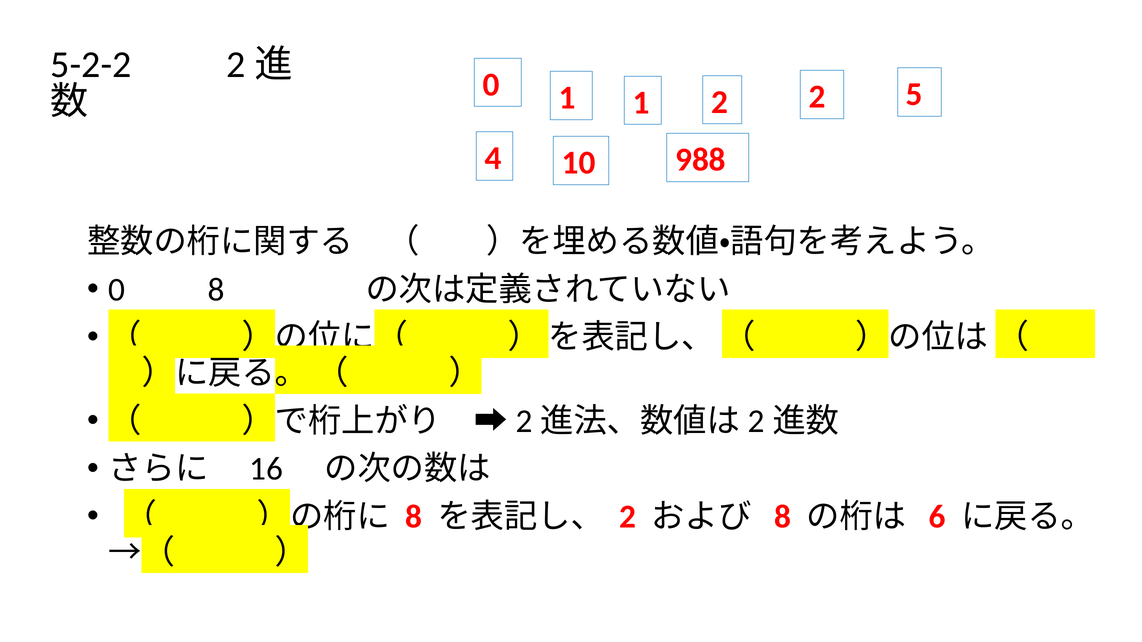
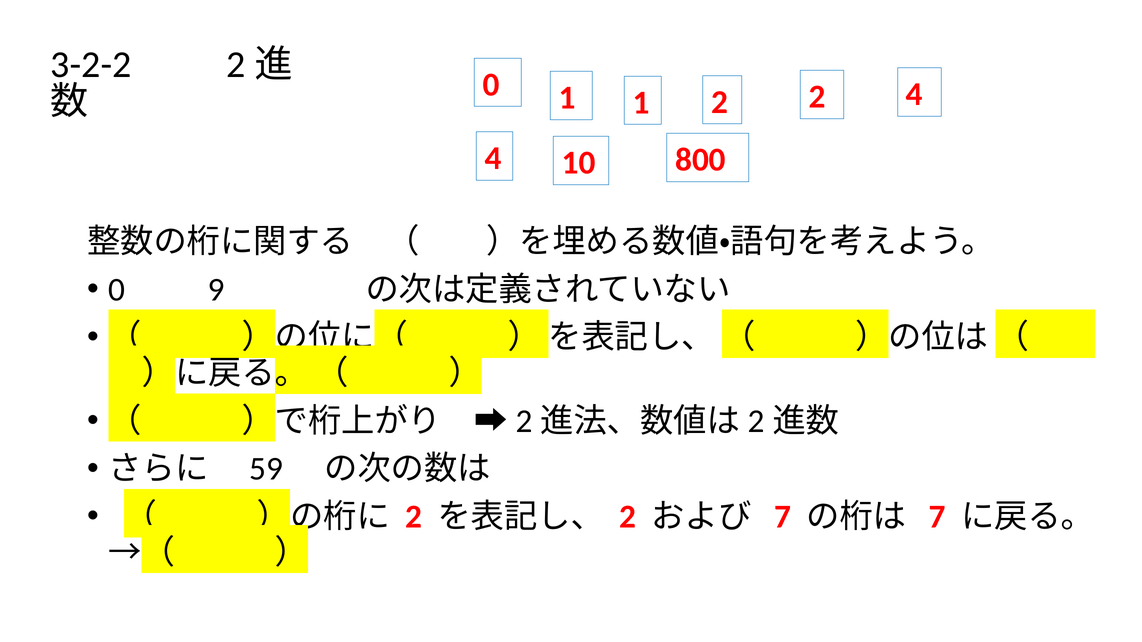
5-2-2: 5-2-2 -> 3-2-2
2 5: 5 -> 4
988: 988 -> 800
0 8: 8 -> 9
16: 16 -> 59
8 at (414, 517): 8 -> 2
8 at (782, 517): 8 -> 7
6 at (937, 517): 6 -> 7
